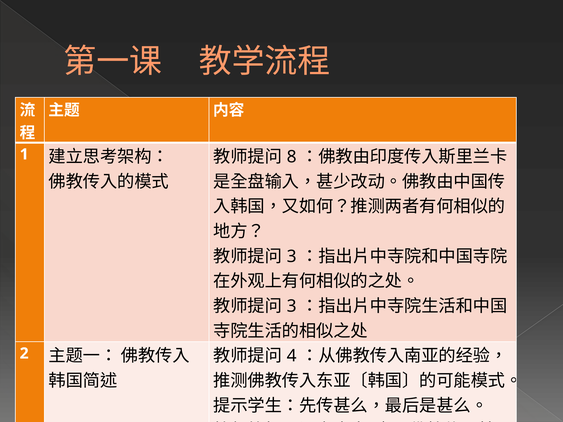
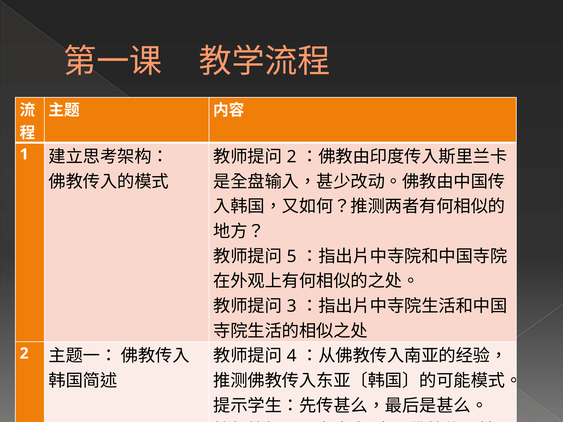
8 at (292, 157): 8 -> 2
3 at (292, 257): 3 -> 5
